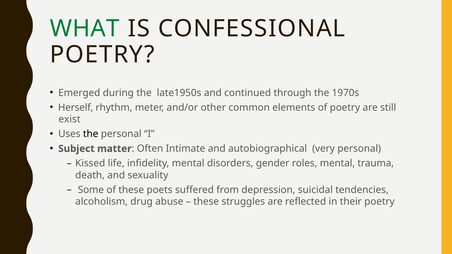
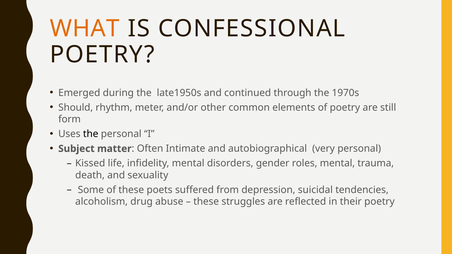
WHAT colour: green -> orange
Herself: Herself -> Should
exist: exist -> form
